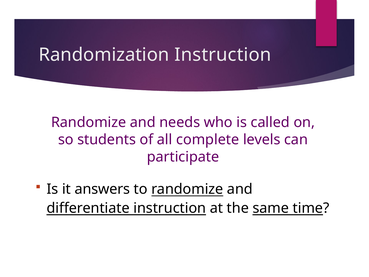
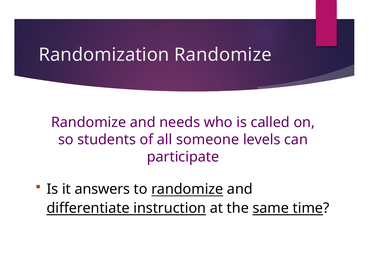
Randomization Instruction: Instruction -> Randomize
complete: complete -> someone
